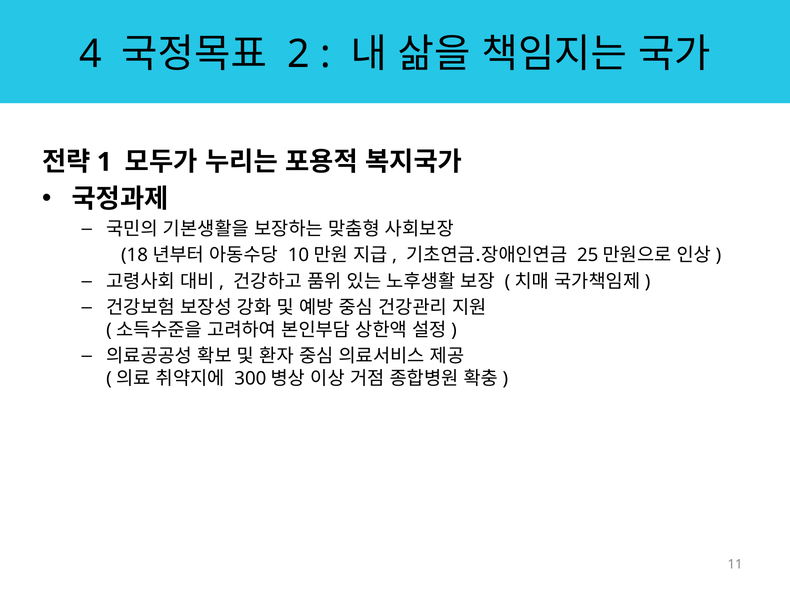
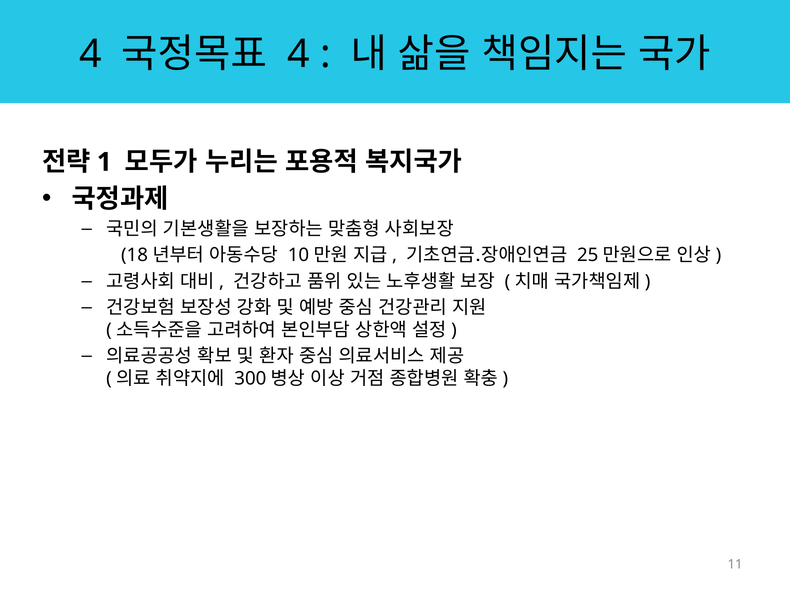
2 at (299, 54): 2 -> 4
